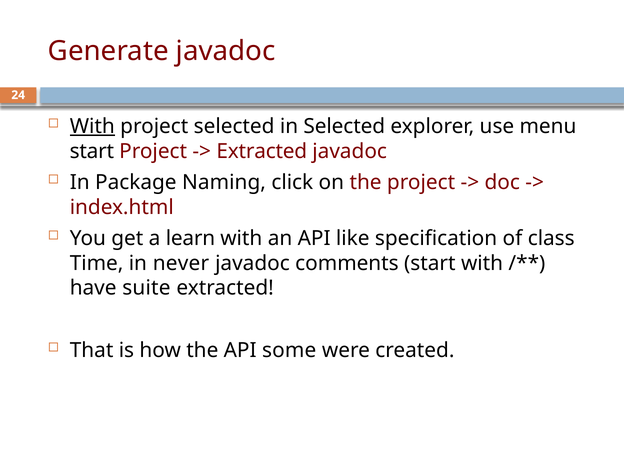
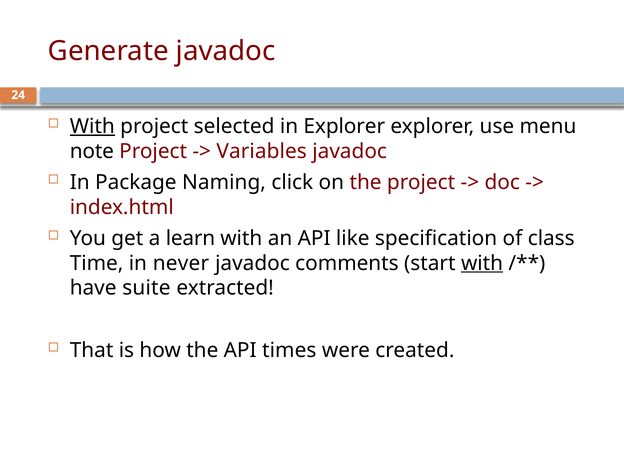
in Selected: Selected -> Explorer
start at (92, 151): start -> note
Extracted at (262, 151): Extracted -> Variables
with at (482, 263) underline: none -> present
some: some -> times
